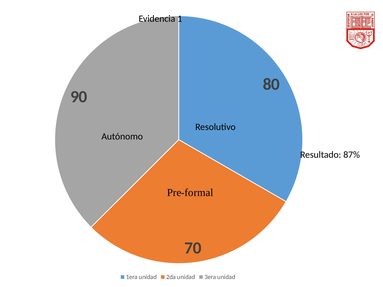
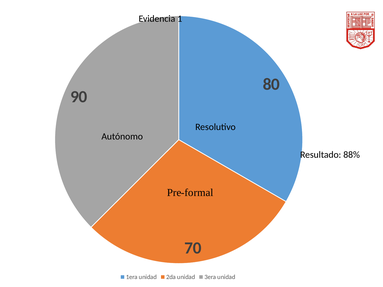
87%: 87% -> 88%
